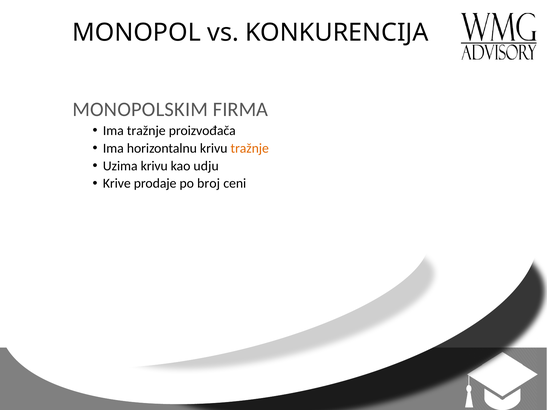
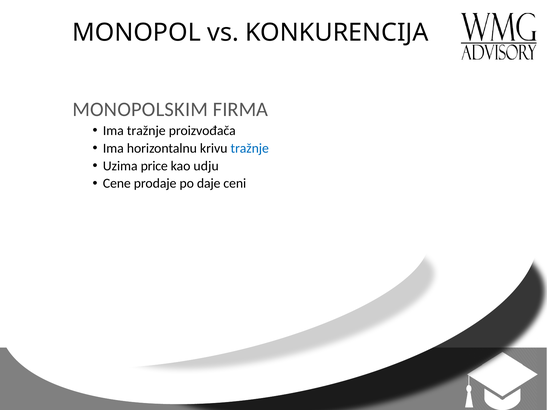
tražnje at (250, 148) colour: orange -> blue
Uzima krivu: krivu -> price
Krive: Krive -> Cene
broj: broj -> daje
